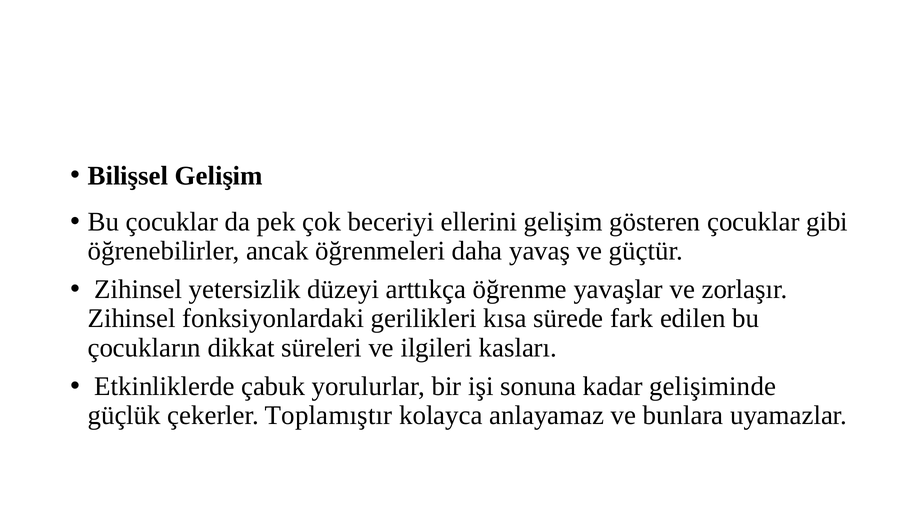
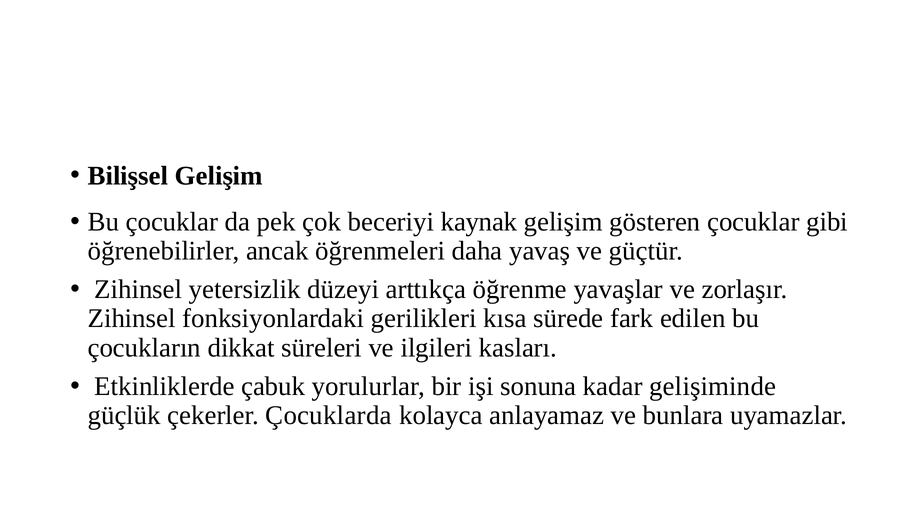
ellerini: ellerini -> kaynak
Toplamıştır: Toplamıştır -> Çocuklarda
